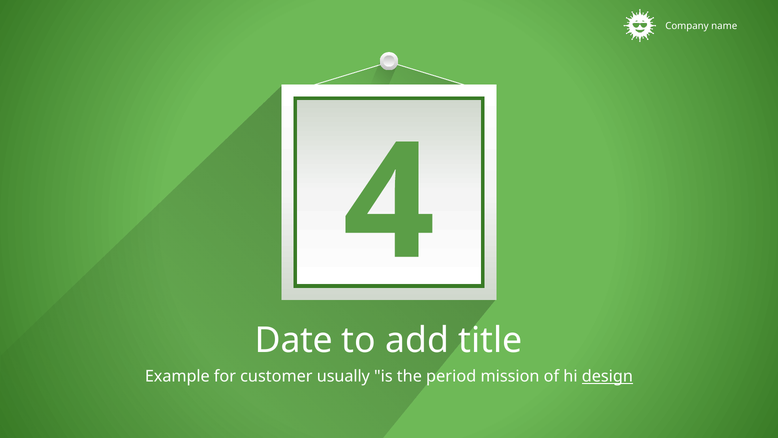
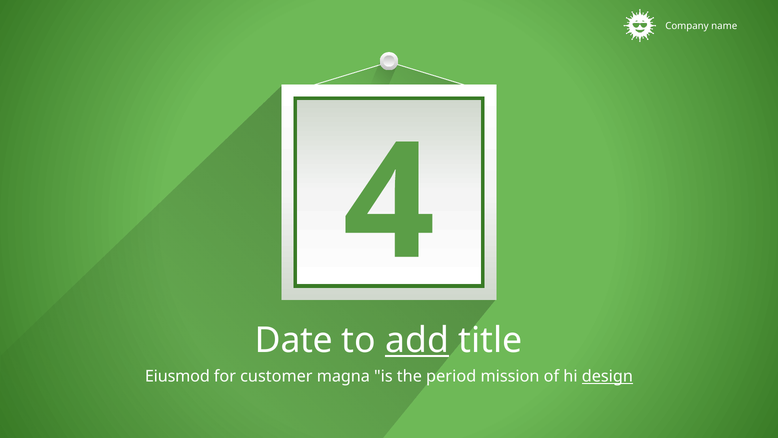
add underline: none -> present
Example: Example -> Eiusmod
usually: usually -> magna
